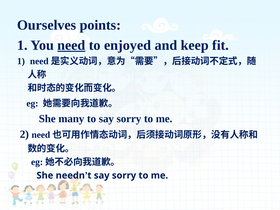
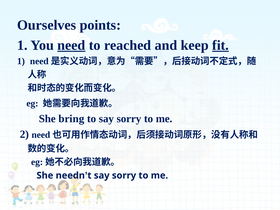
enjoyed: enjoyed -> reached
fit underline: none -> present
many: many -> bring
